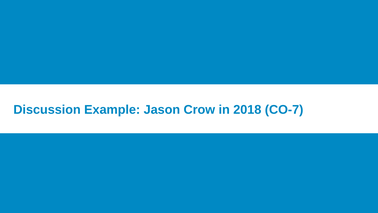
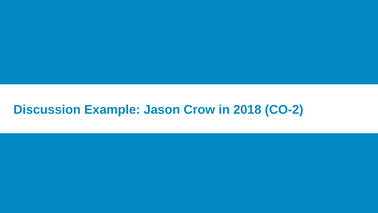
CO-7: CO-7 -> CO-2
